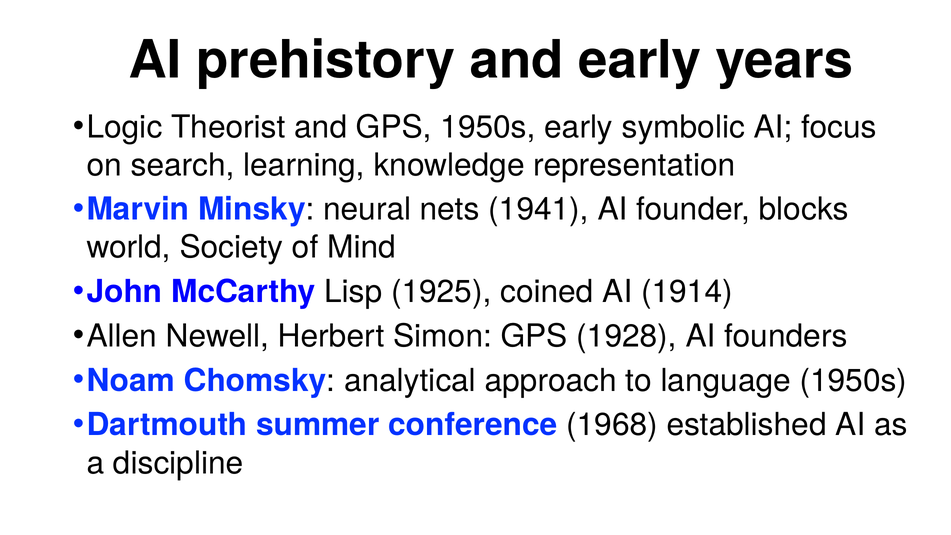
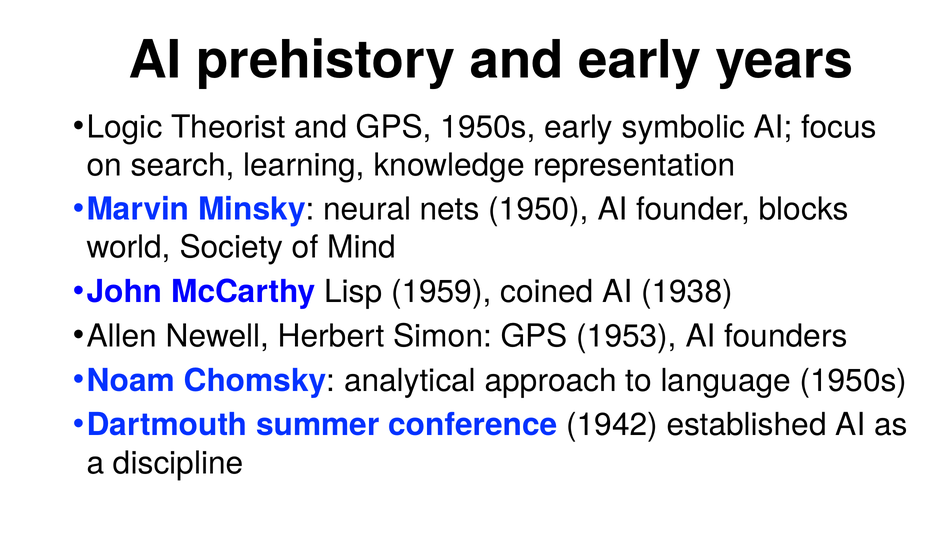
1941: 1941 -> 1950
1925: 1925 -> 1959
1914: 1914 -> 1938
1928: 1928 -> 1953
1968: 1968 -> 1942
